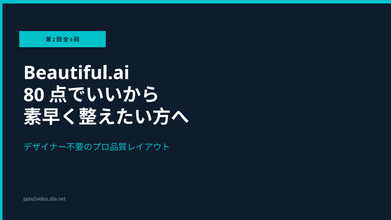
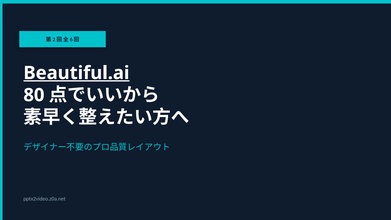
Beautiful.ai underline: none -> present
